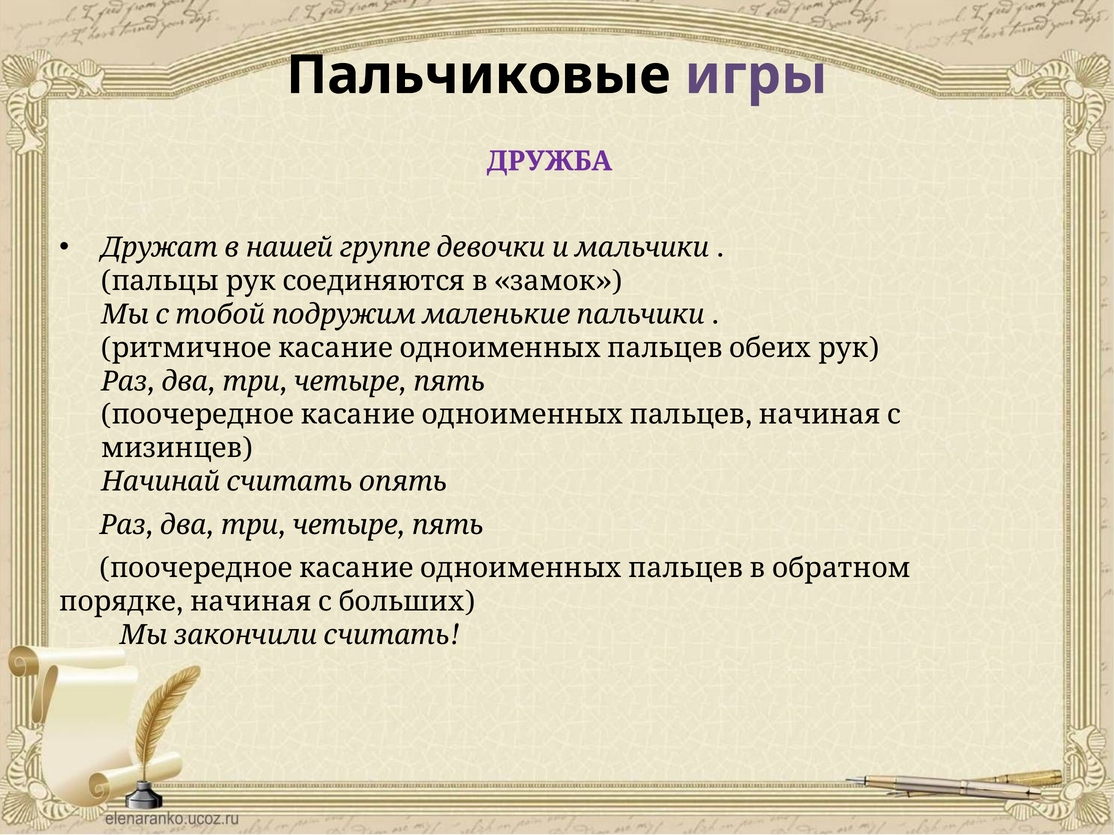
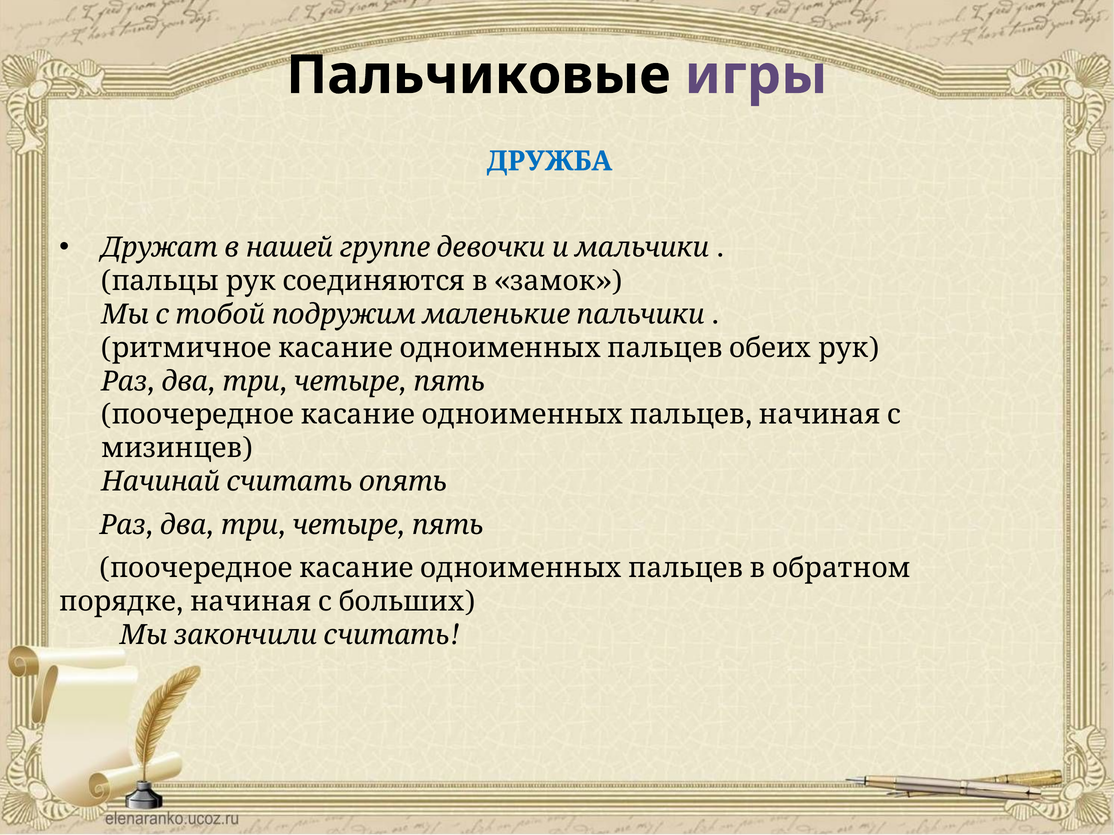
ДРУЖБА colour: purple -> blue
